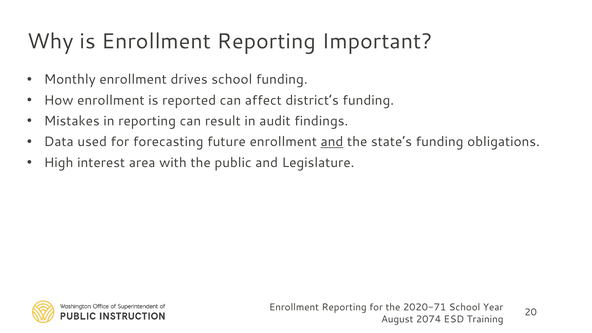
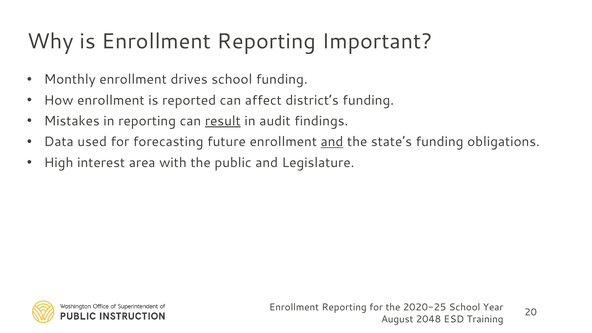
result underline: none -> present
2020-71: 2020-71 -> 2020-25
2074: 2074 -> 2048
